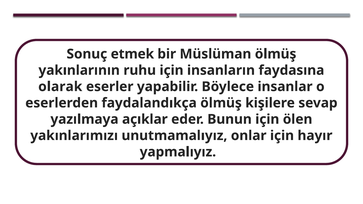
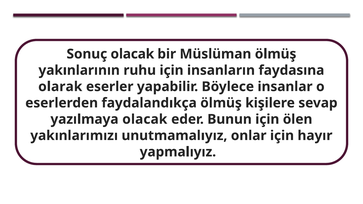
Sonuç etmek: etmek -> olacak
yazılmaya açıklar: açıklar -> olacak
